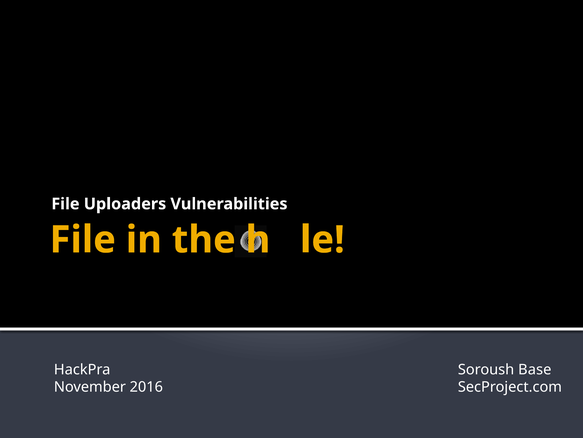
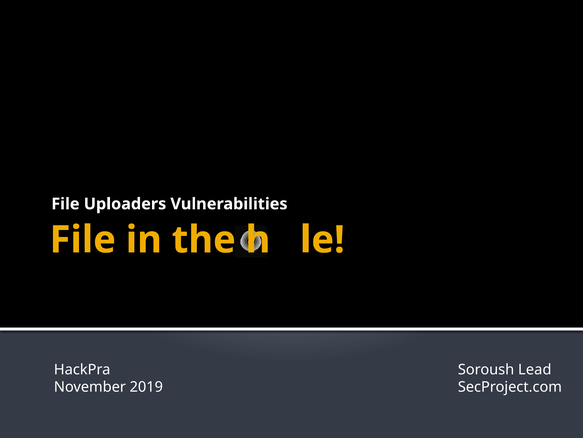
Base: Base -> Lead
2016: 2016 -> 2019
